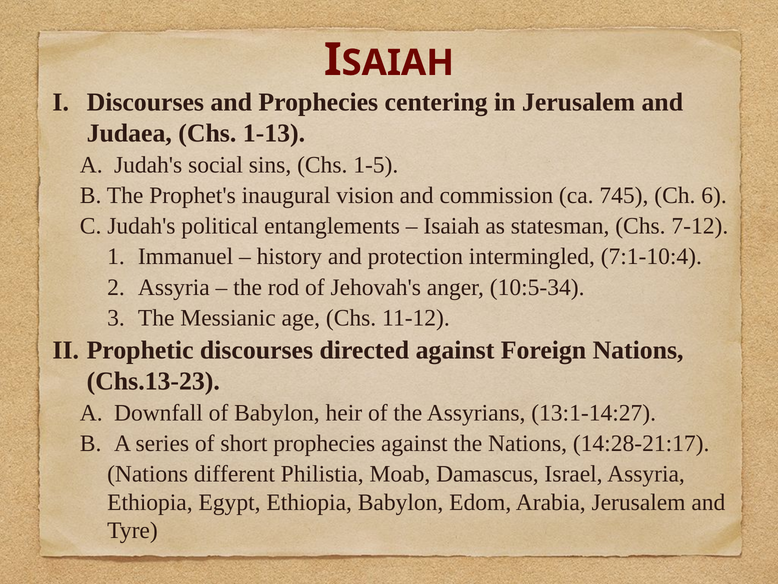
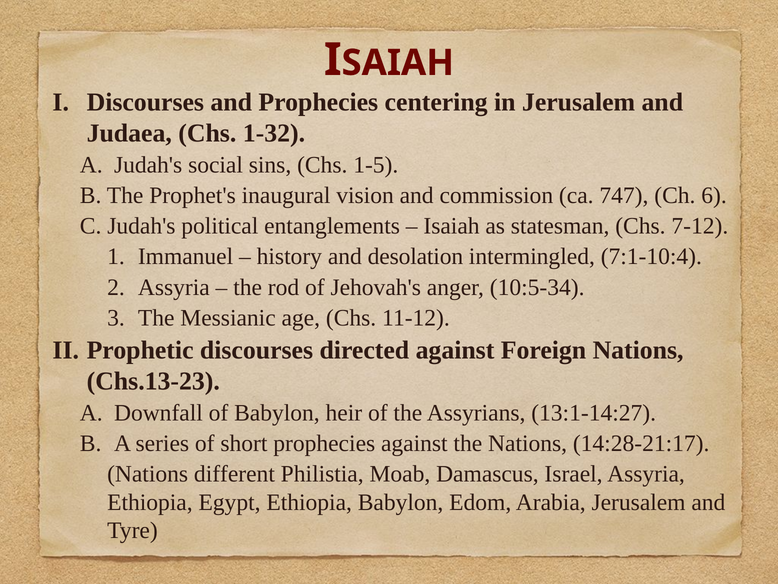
1-13: 1-13 -> 1-32
745: 745 -> 747
protection: protection -> desolation
